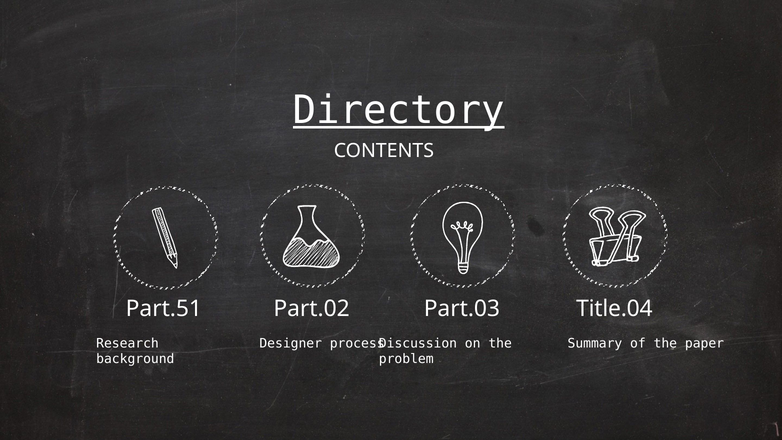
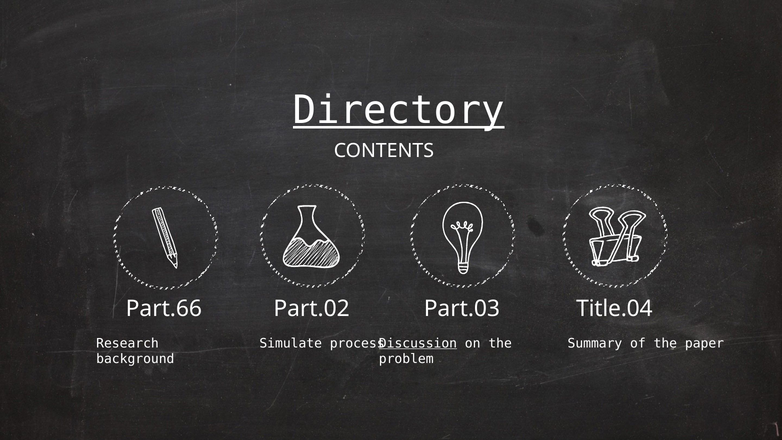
Part.51: Part.51 -> Part.66
Designer: Designer -> Simulate
Discussion underline: none -> present
